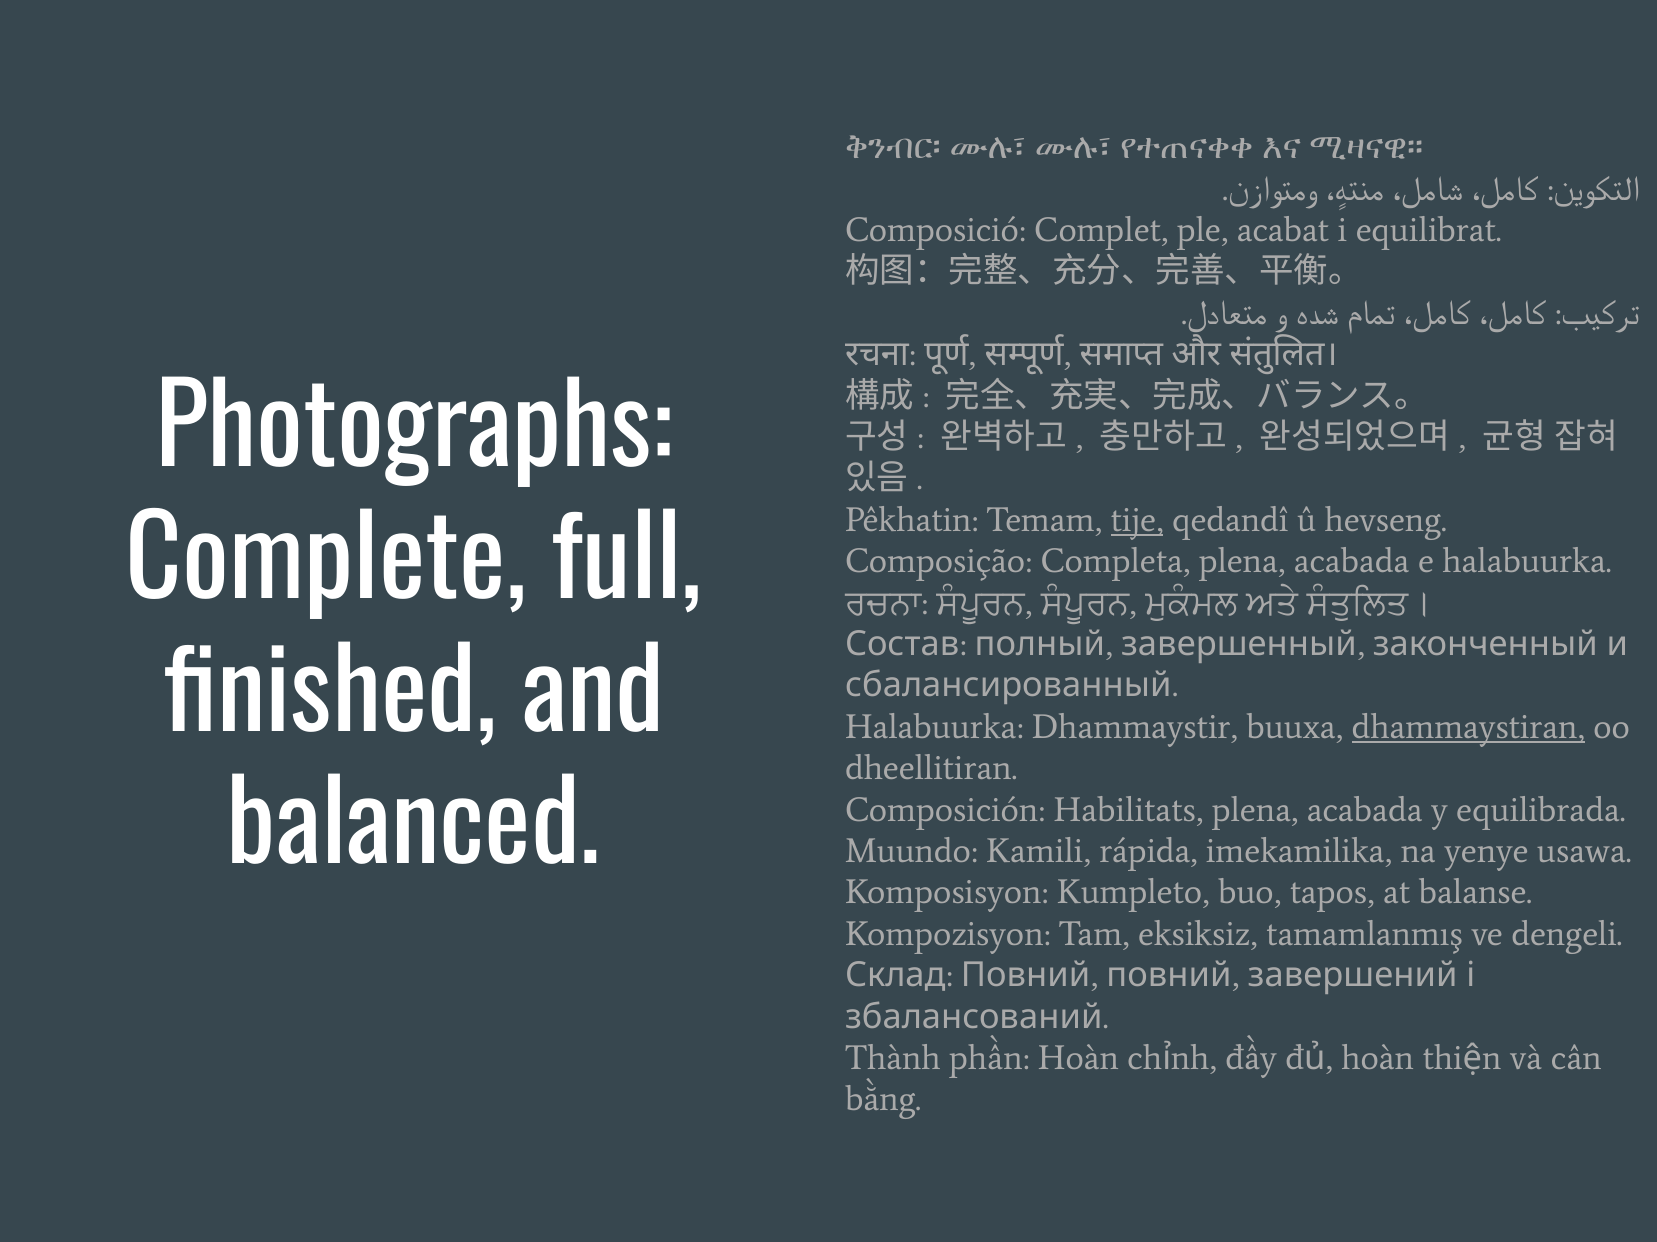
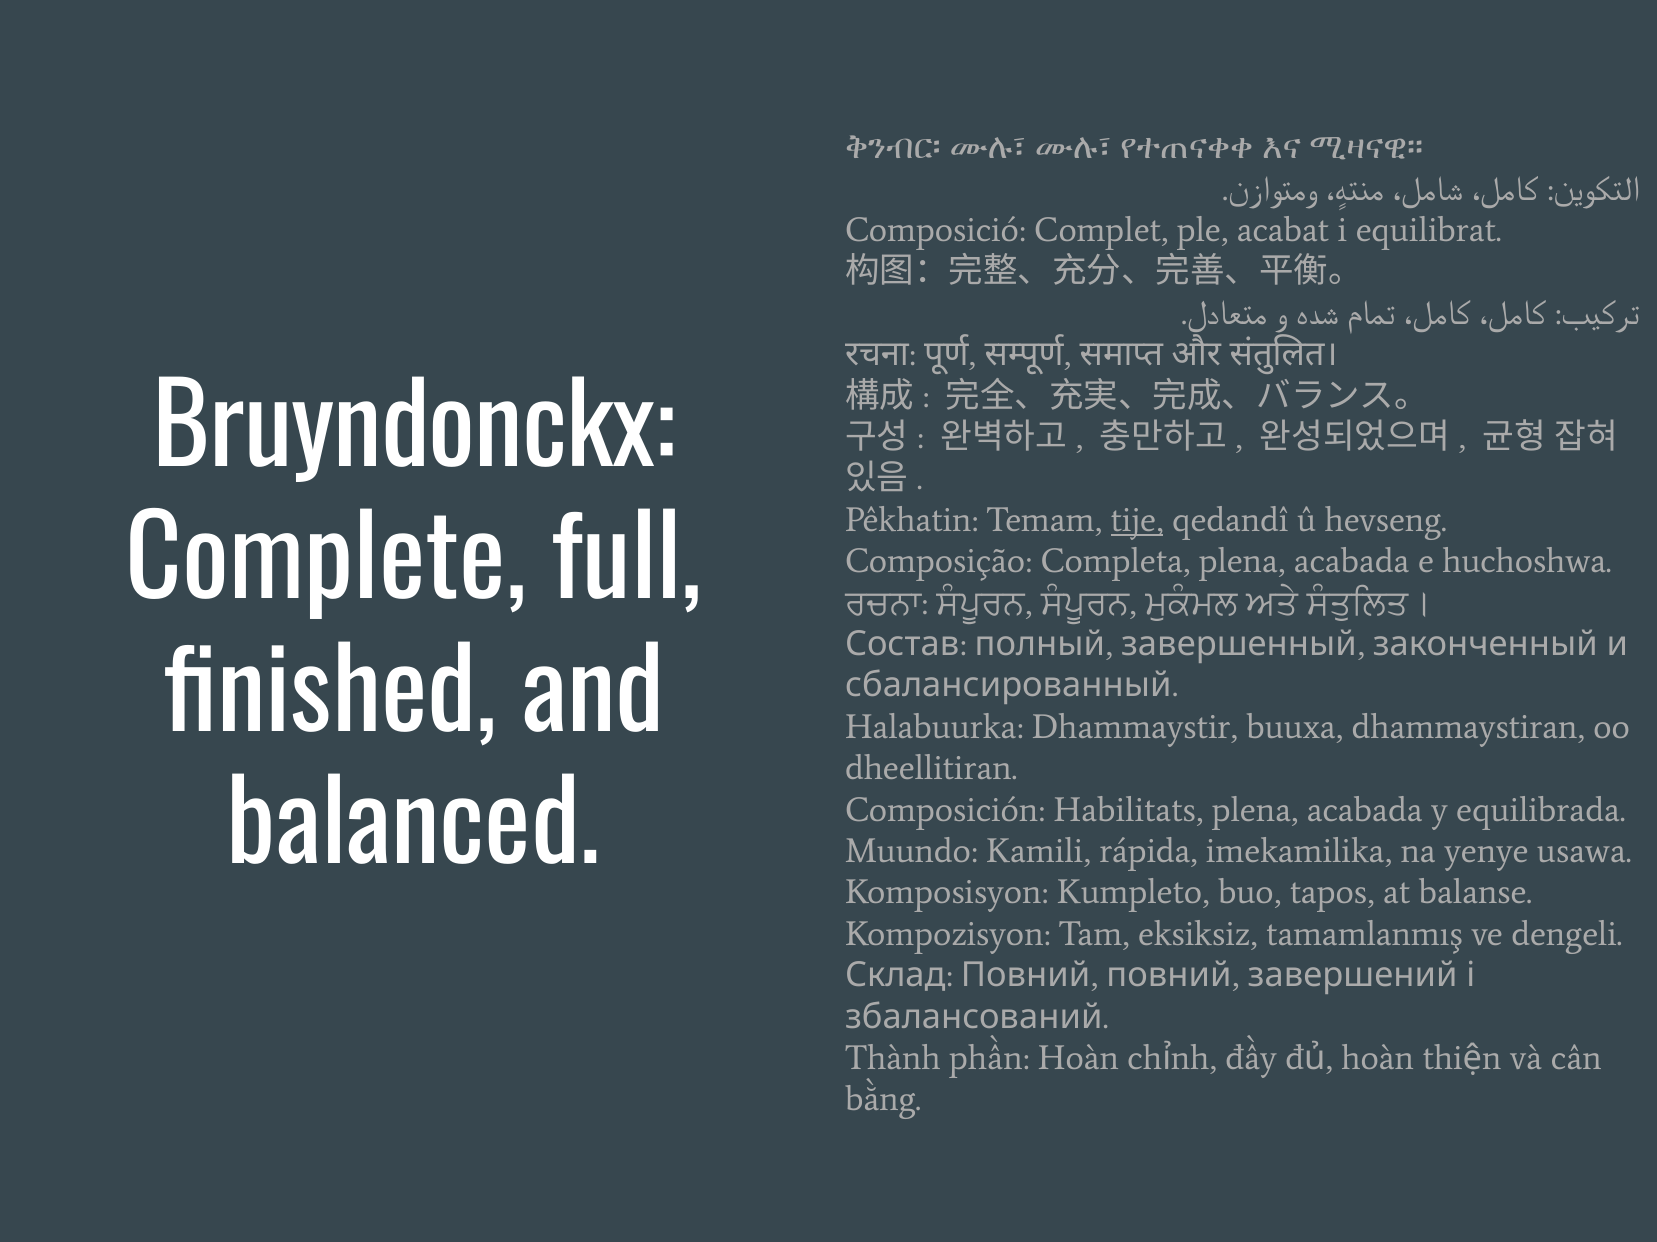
Photographs: Photographs -> Bruyndonckx
e halabuurka: halabuurka -> huchoshwa
dhammaystiran underline: present -> none
